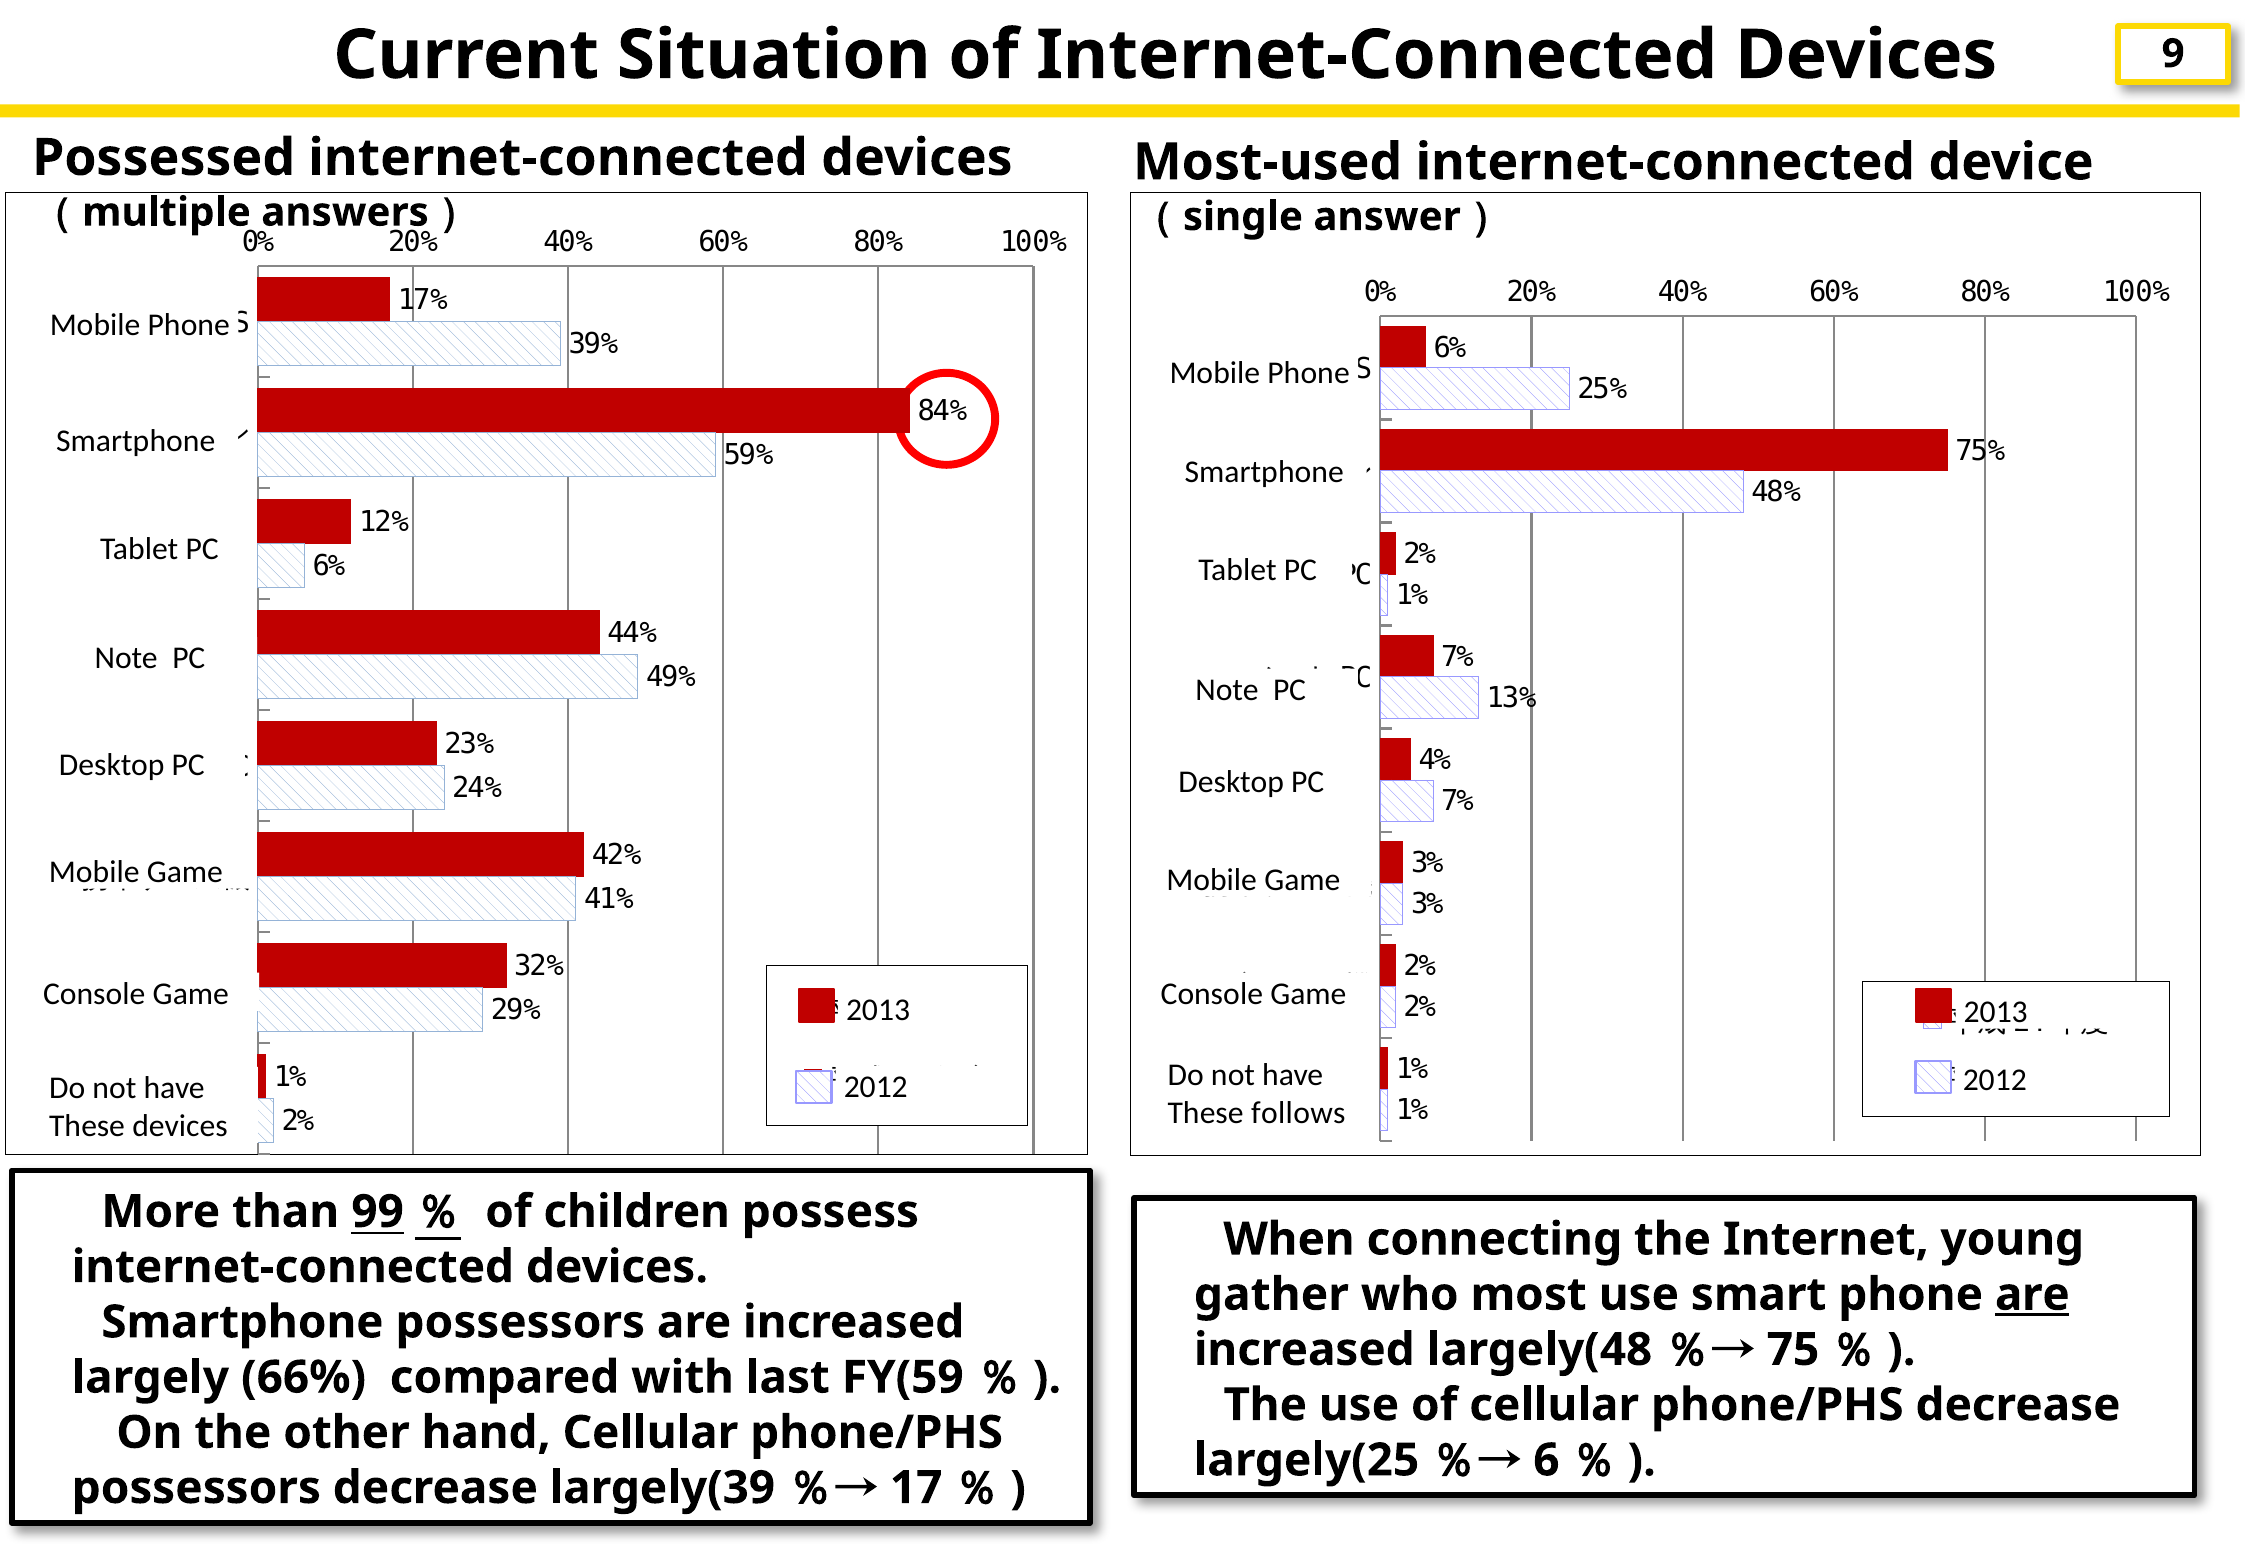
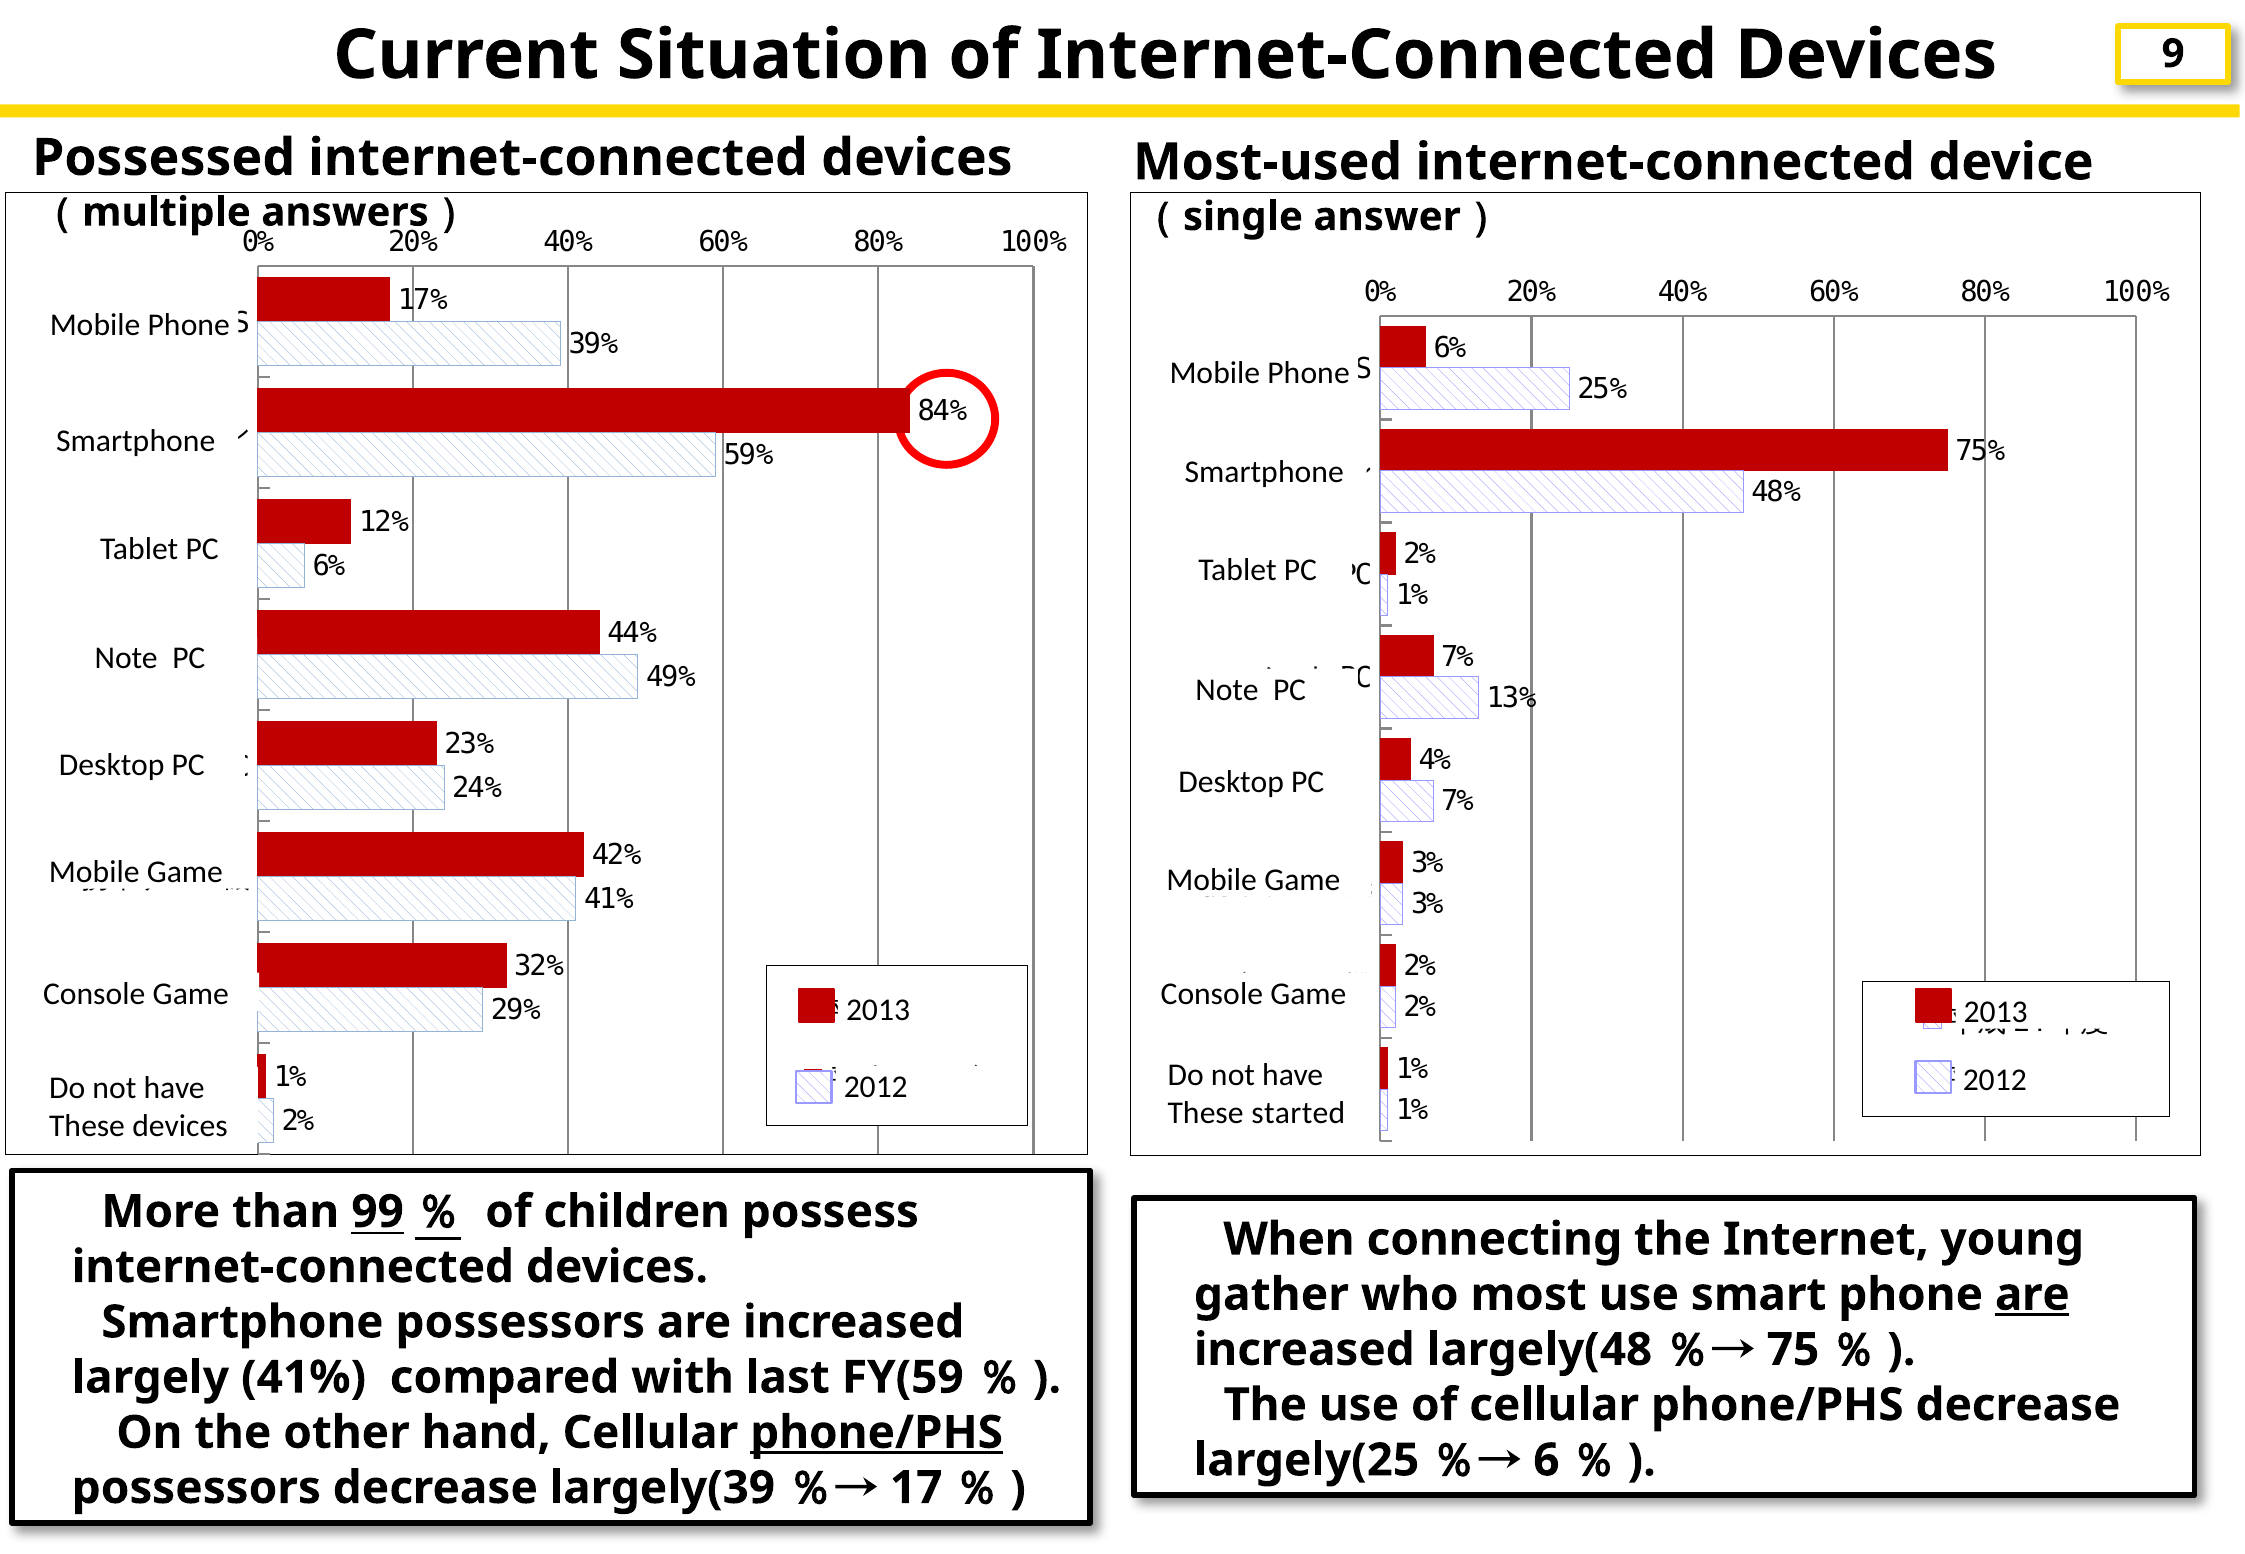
follows: follows -> started
largely 66%: 66% -> 41%
phone/PHS at (877, 1433) underline: none -> present
